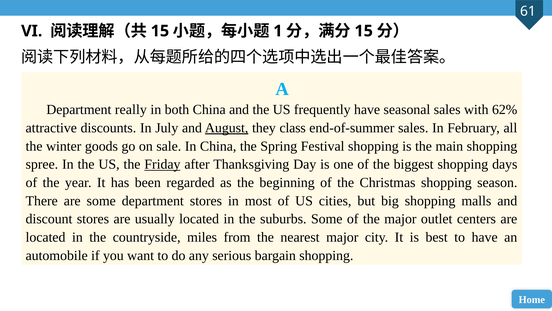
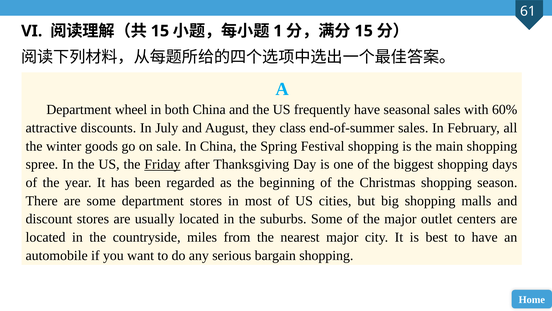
really: really -> wheel
62%: 62% -> 60%
August underline: present -> none
